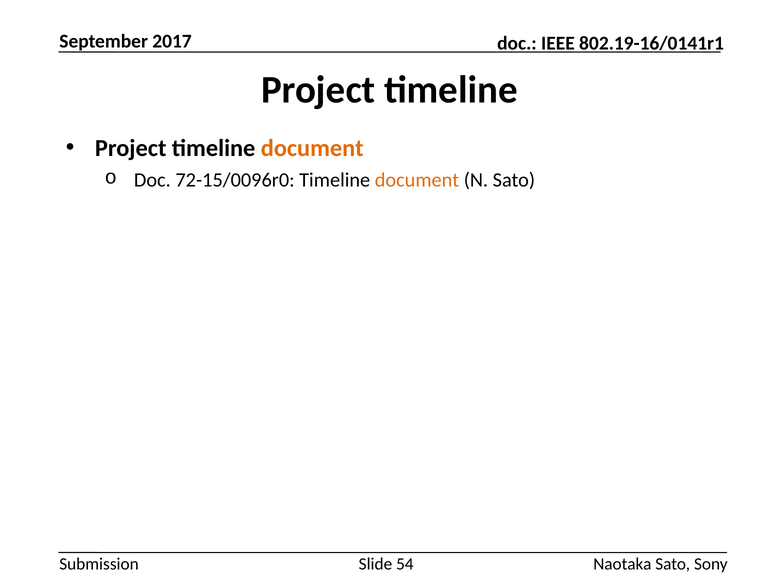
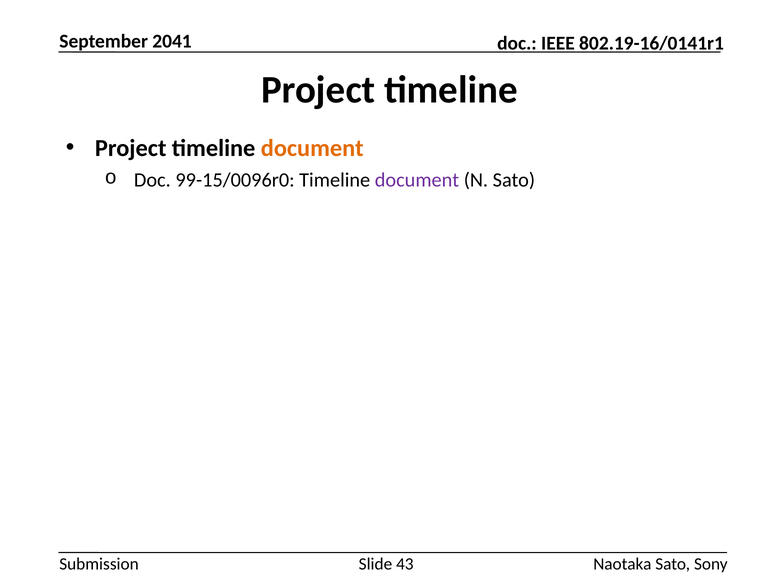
2017: 2017 -> 2041
72-15/0096r0: 72-15/0096r0 -> 99-15/0096r0
document at (417, 180) colour: orange -> purple
54: 54 -> 43
